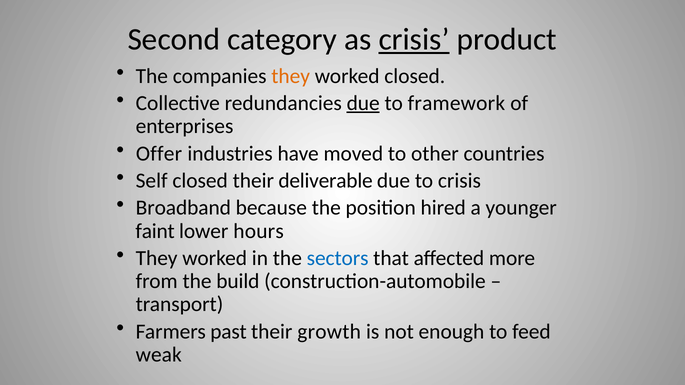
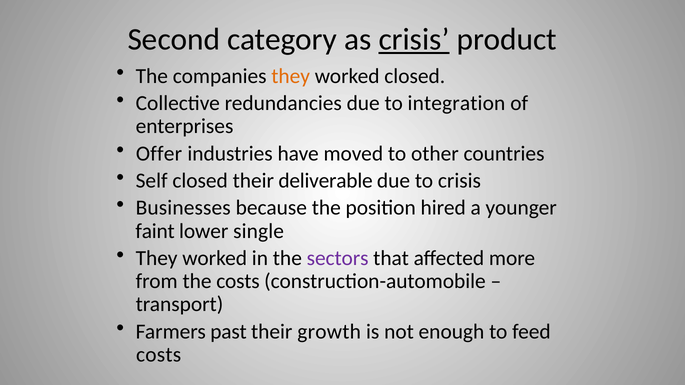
due at (363, 103) underline: present -> none
framework: framework -> integration
Broadband: Broadband -> Businesses
hours: hours -> single
sectors colour: blue -> purple
the build: build -> costs
weak at (159, 355): weak -> costs
